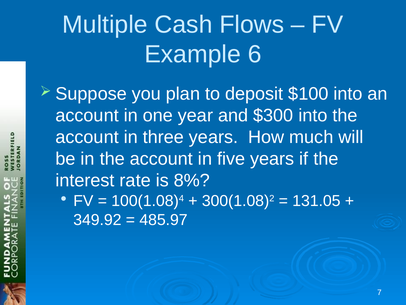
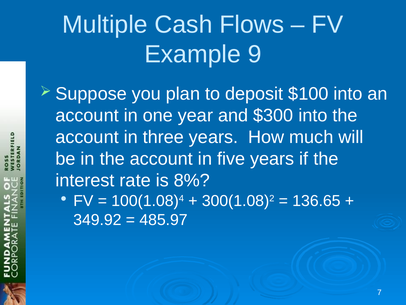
6: 6 -> 9
131.05: 131.05 -> 136.65
